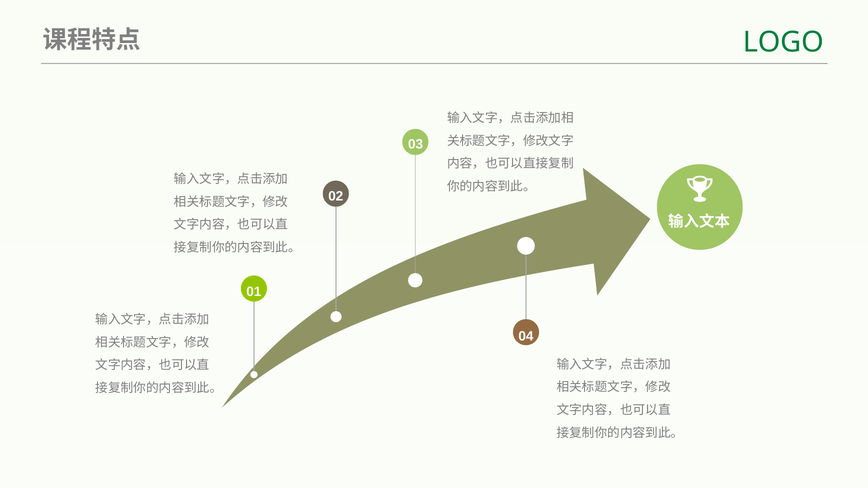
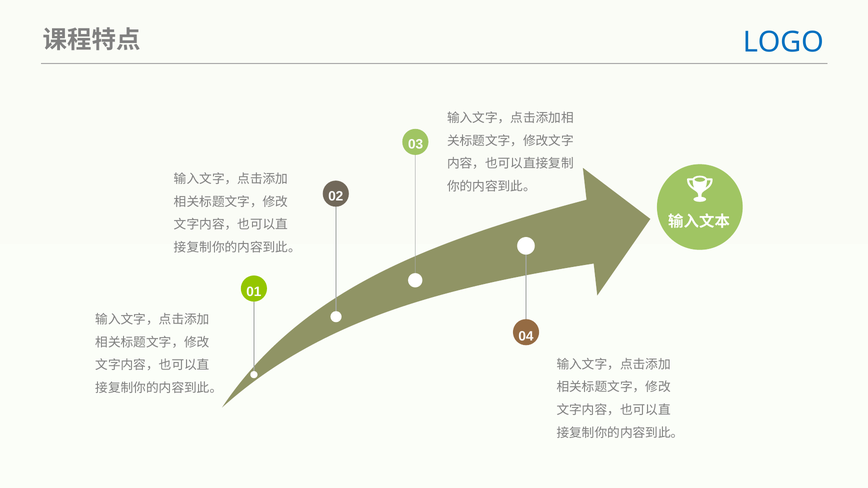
LOGO colour: green -> blue
